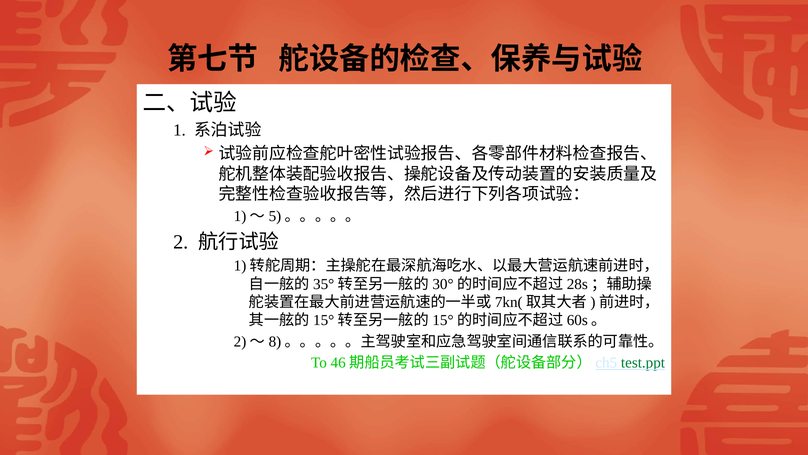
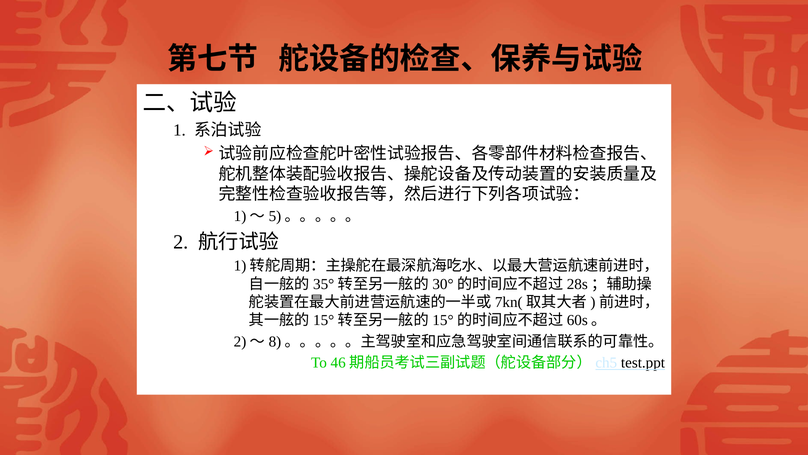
test.ppt colour: green -> black
